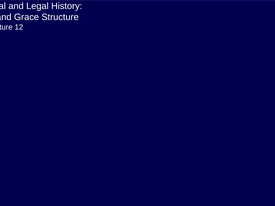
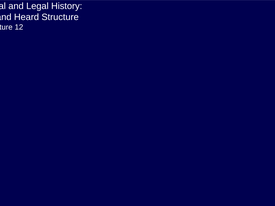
Grace: Grace -> Heard
